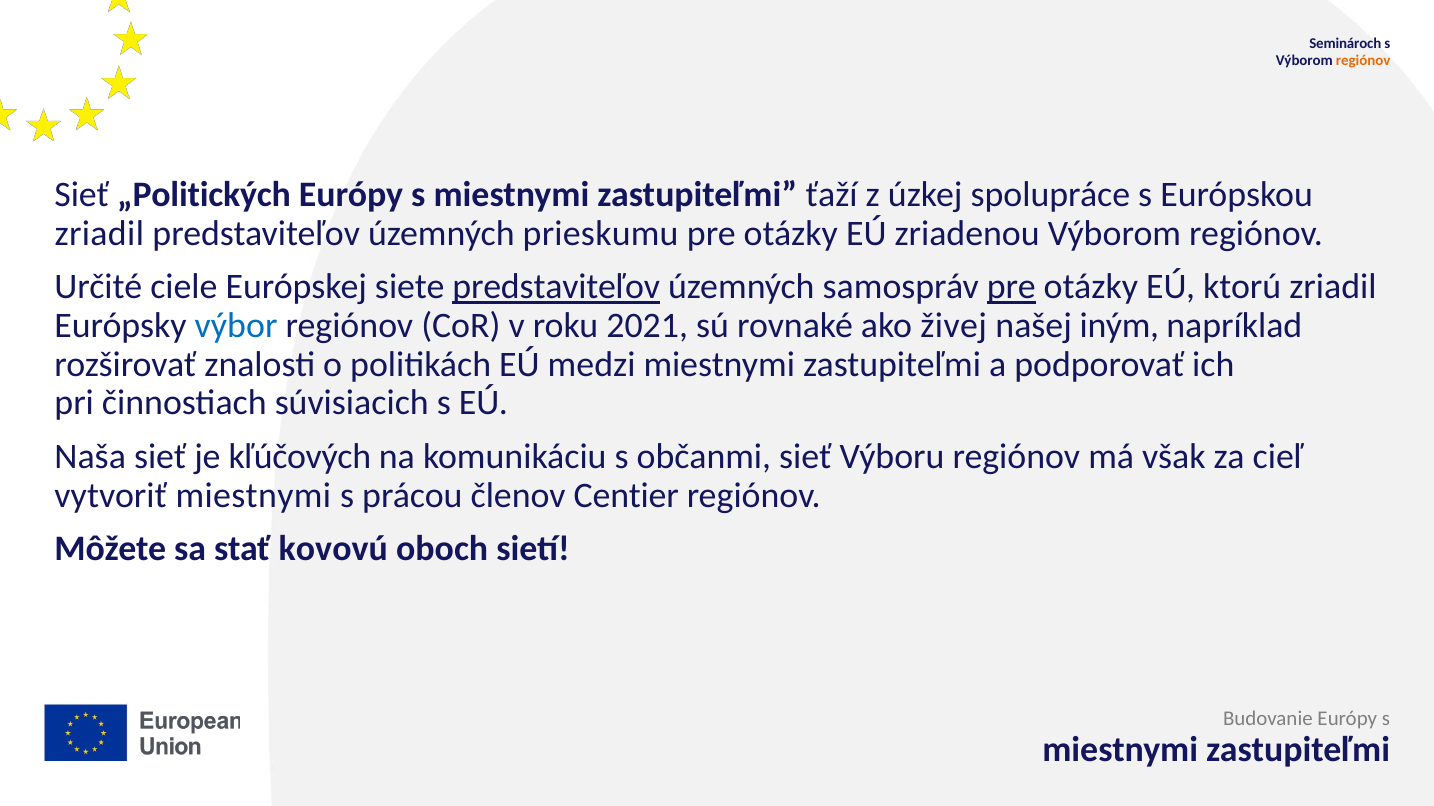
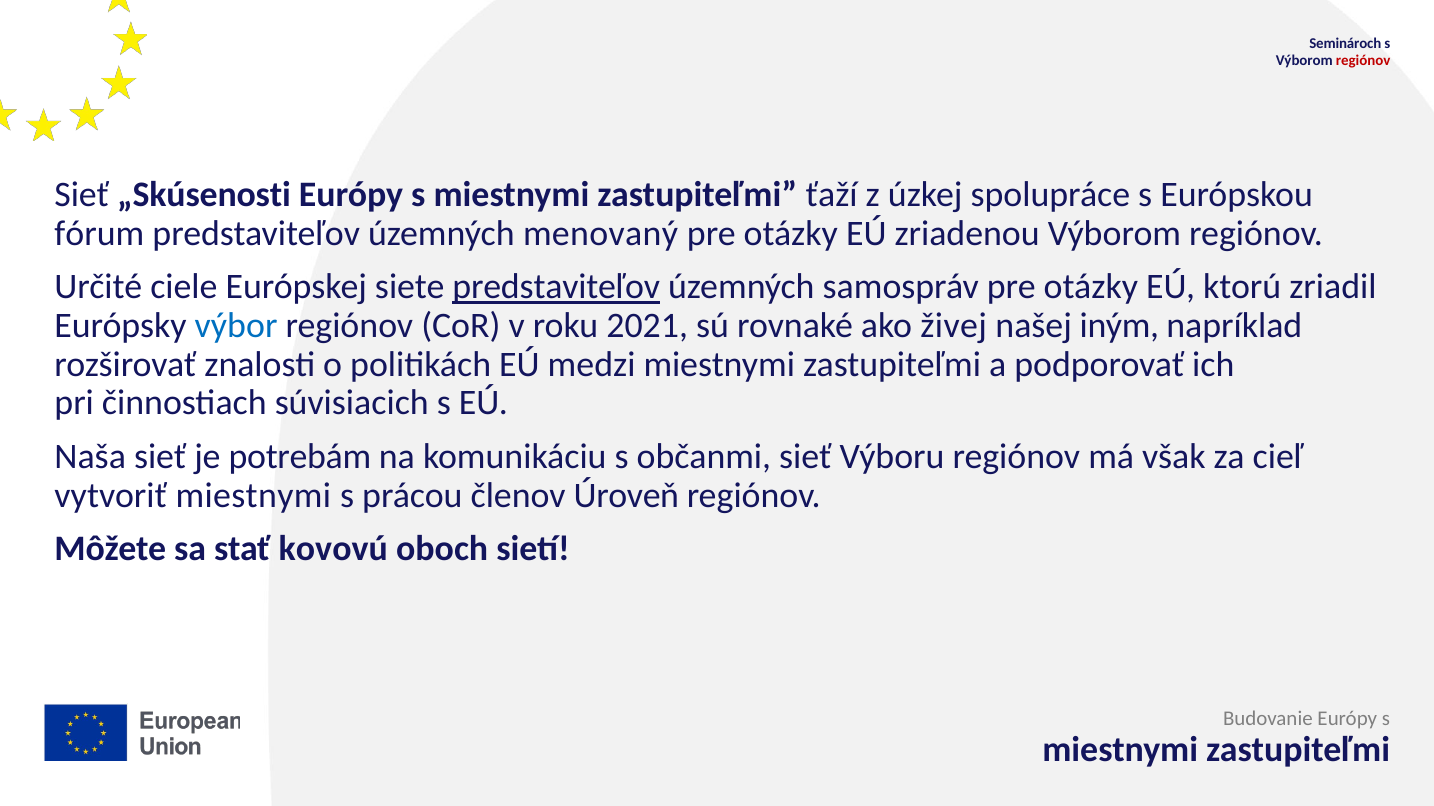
regiónov at (1363, 60) colour: orange -> red
„Politických: „Politických -> „Skúsenosti
zriadil at (99, 234): zriadil -> fórum
prieskumu: prieskumu -> menovaný
pre at (1011, 287) underline: present -> none
kľúčových: kľúčových -> potrebám
Centier: Centier -> Úroveň
